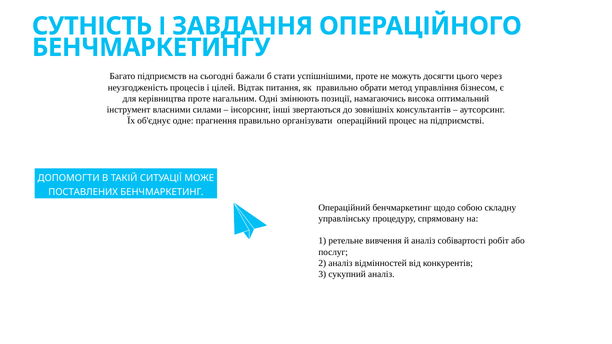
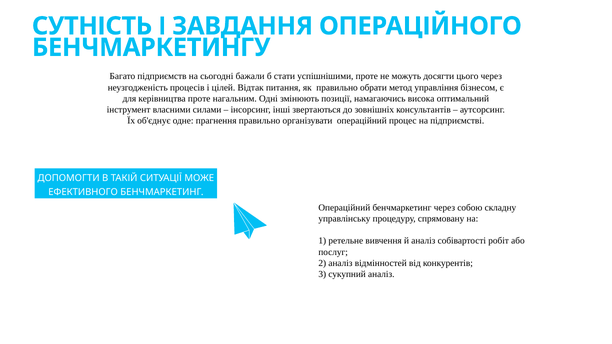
ПОСТАВЛЕНИХ: ПОСТАВЛЕНИХ -> ЕФЕКТИВНОГО
бенчмаркетинг щодо: щодо -> через
